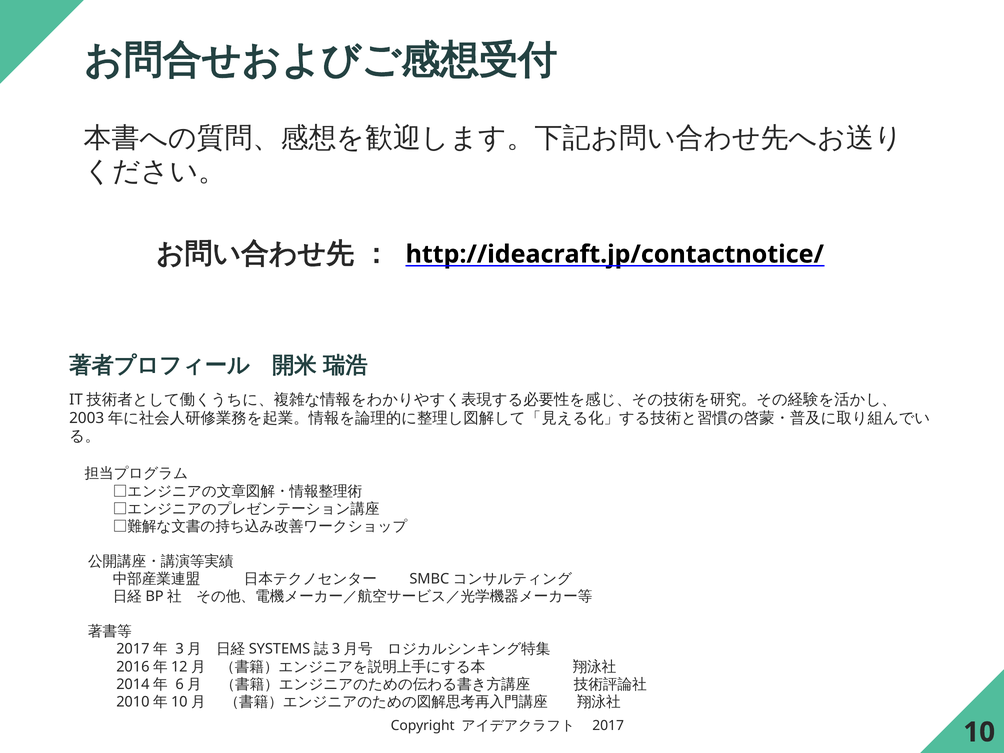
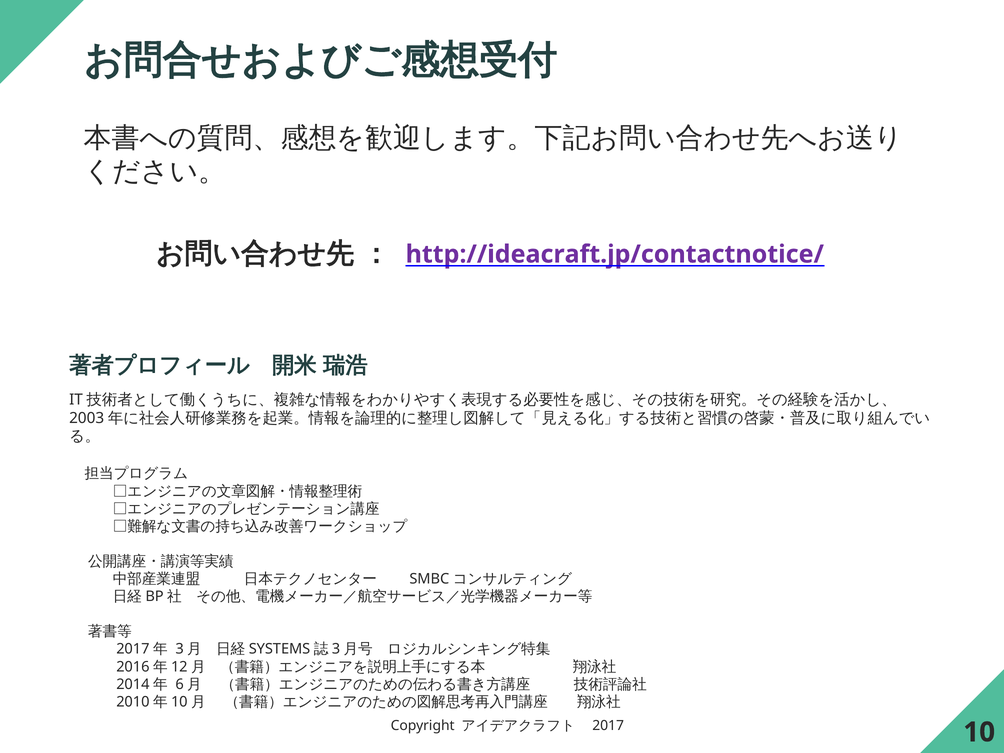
http://ideacraft.jp/contactnotice/ colour: black -> purple
